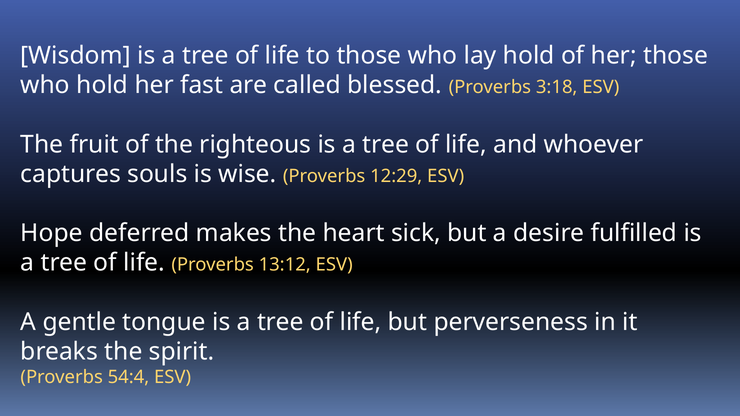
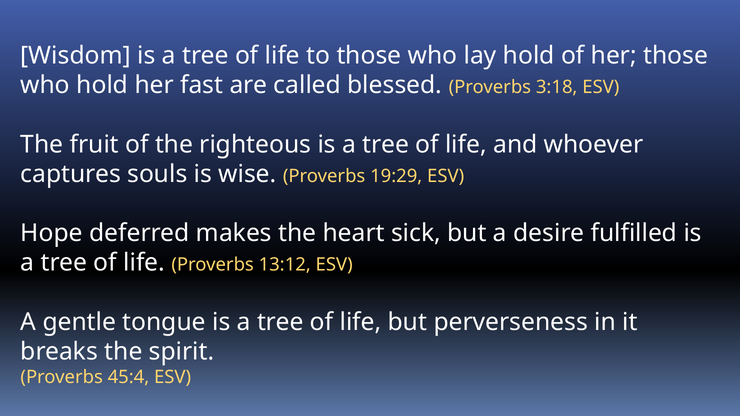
12:29: 12:29 -> 19:29
54:4: 54:4 -> 45:4
